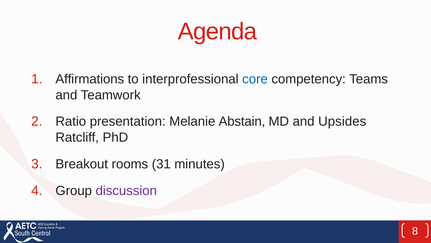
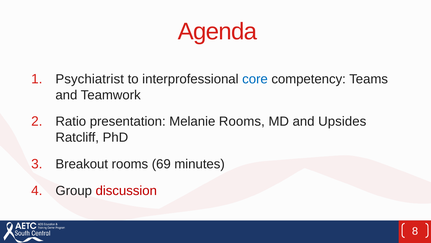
Affirmations: Affirmations -> Psychiatrist
Melanie Abstain: Abstain -> Rooms
31: 31 -> 69
discussion colour: purple -> red
